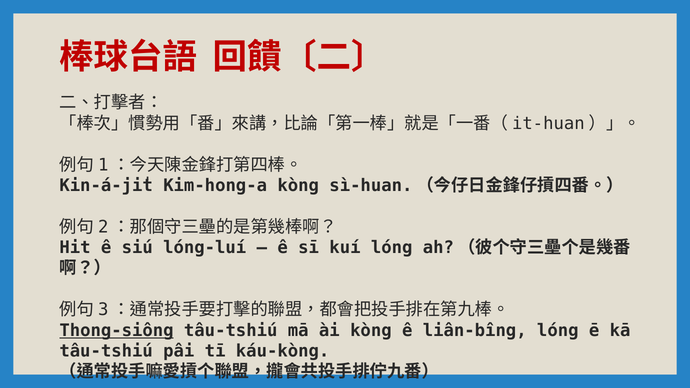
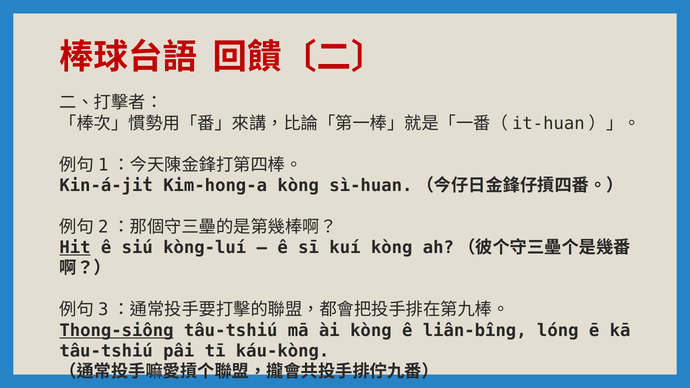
Hit underline: none -> present
lóng-luí: lóng-luí -> kòng-luí
kuí lóng: lóng -> kòng
